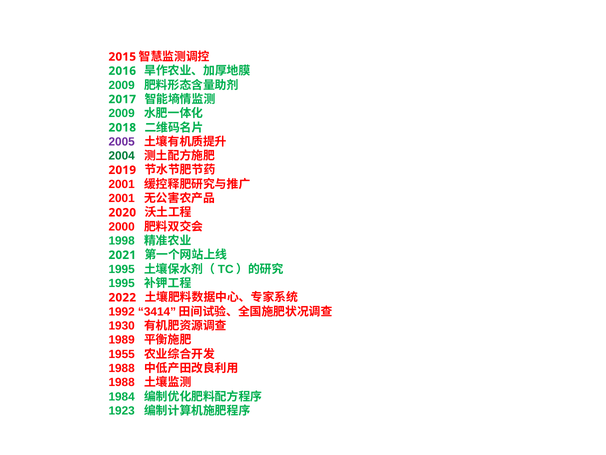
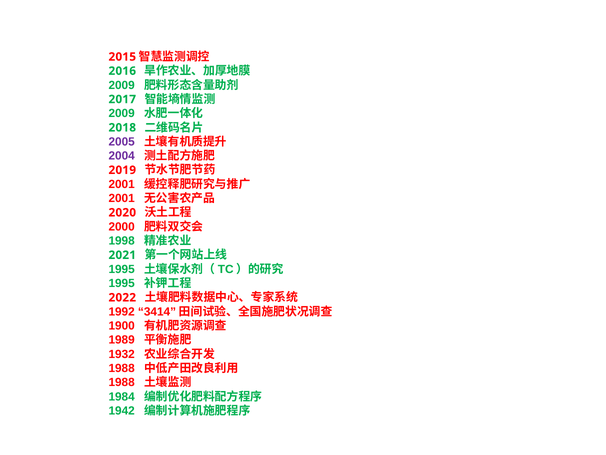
2004 colour: green -> purple
1930: 1930 -> 1900
1955: 1955 -> 1932
1923: 1923 -> 1942
